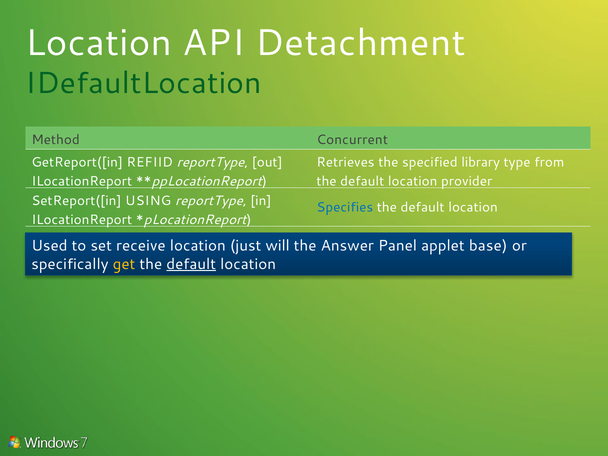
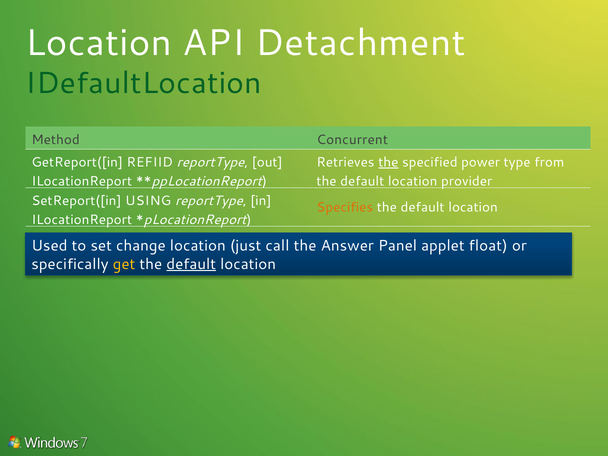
the at (388, 162) underline: none -> present
library: library -> power
Specifies colour: blue -> orange
receive: receive -> change
will: will -> call
base: base -> float
